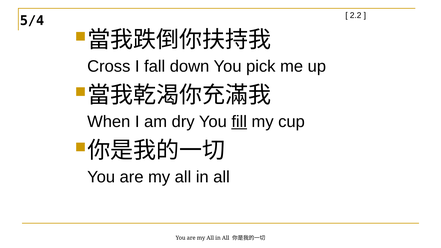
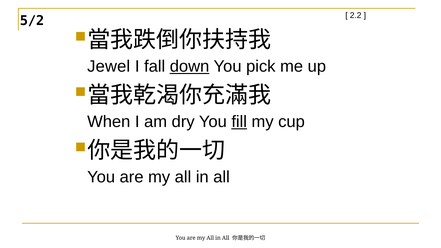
5/4: 5/4 -> 5/2
Cross: Cross -> Jewel
down underline: none -> present
